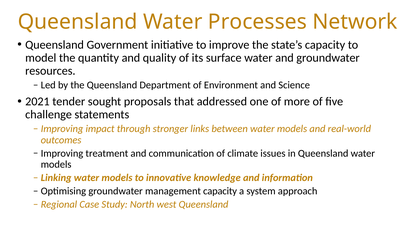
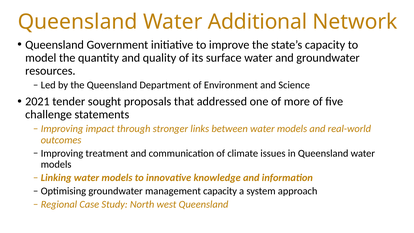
Processes: Processes -> Additional
